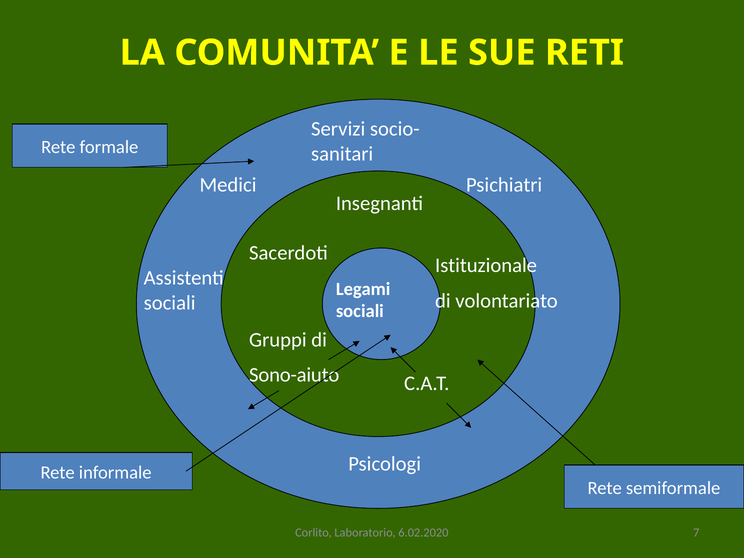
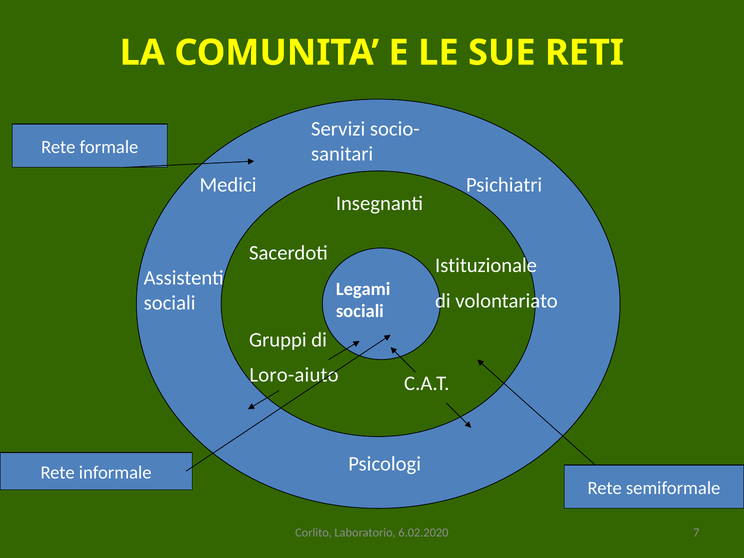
Sono-aiuto: Sono-aiuto -> Loro-aiuto
